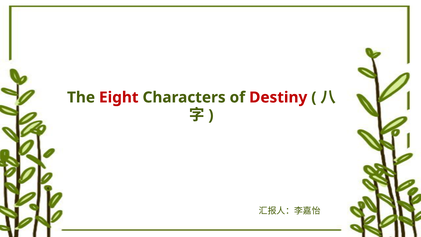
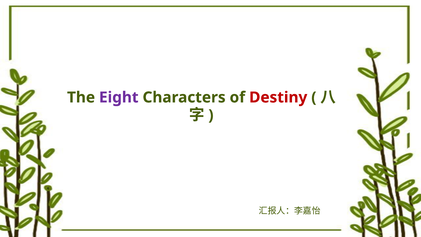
Eight colour: red -> purple
